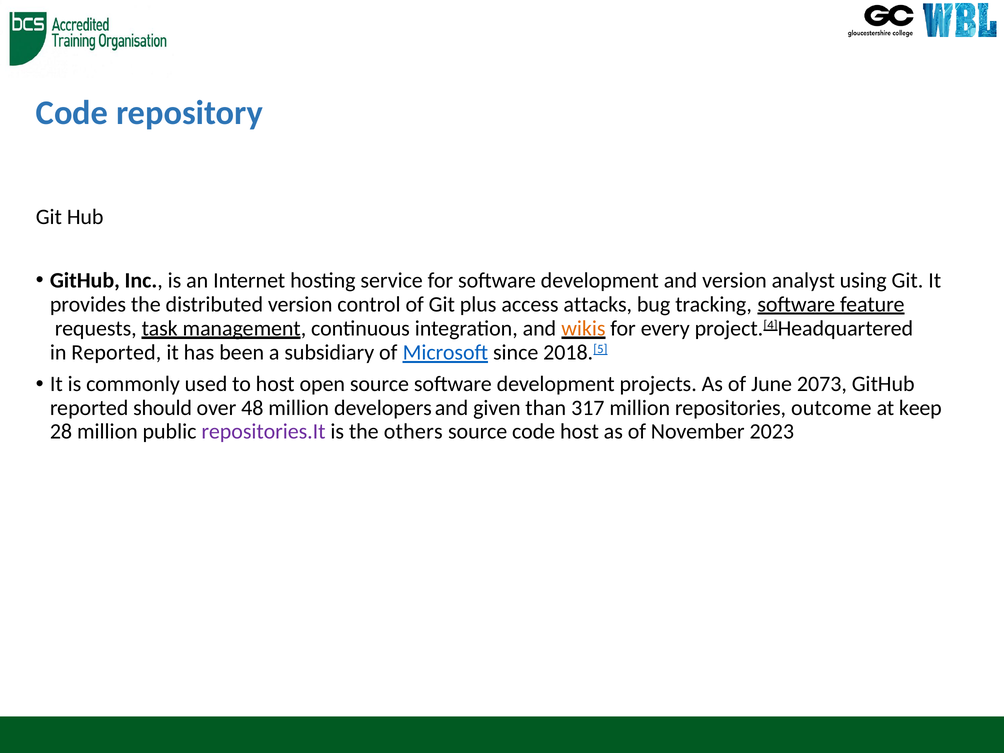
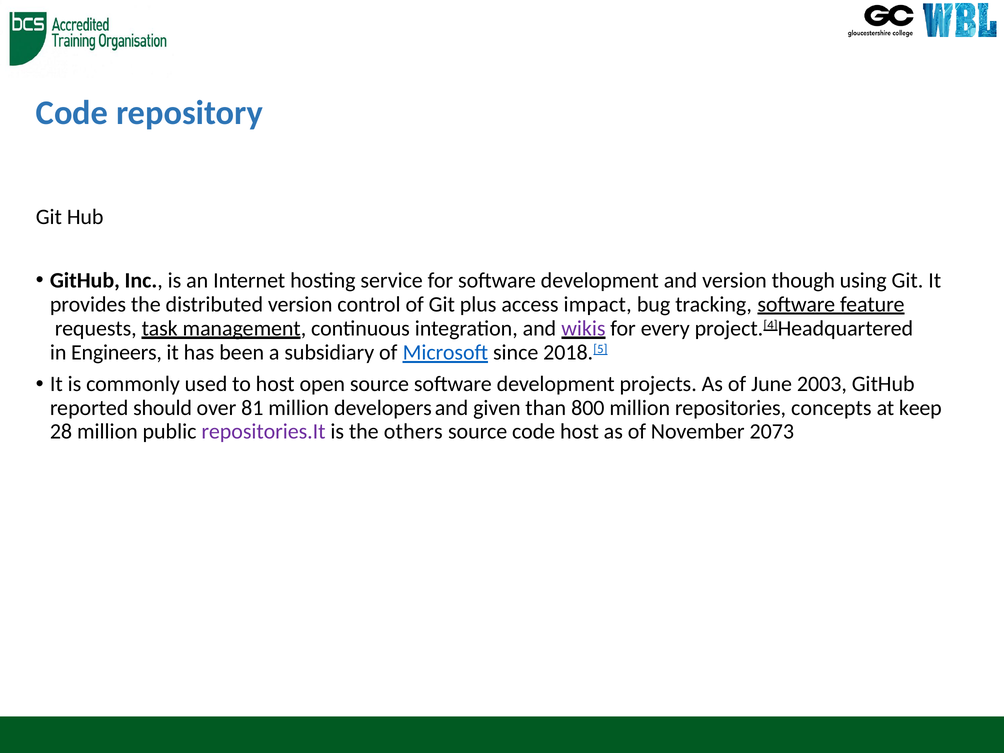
analyst: analyst -> though
attacks: attacks -> impact
wikis colour: orange -> purple
in Reported: Reported -> Engineers
2073: 2073 -> 2003
48: 48 -> 81
317: 317 -> 800
outcome: outcome -> concepts
2023: 2023 -> 2073
